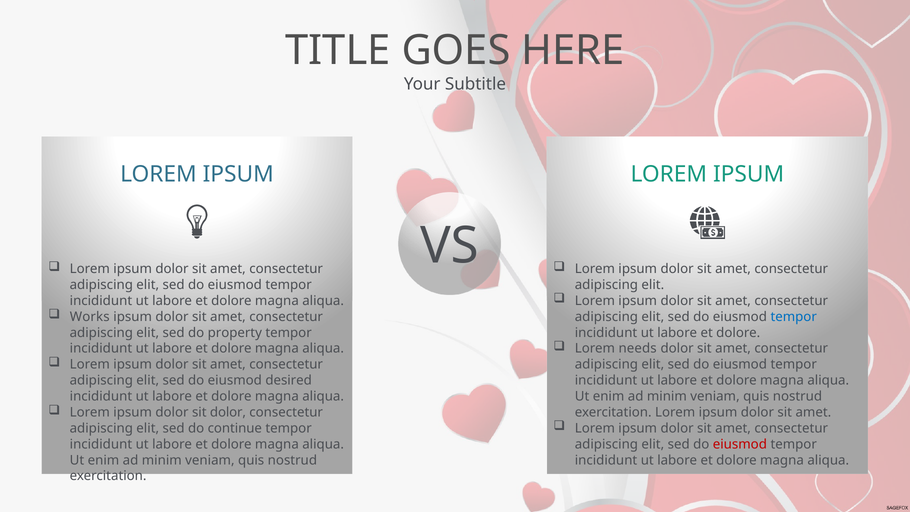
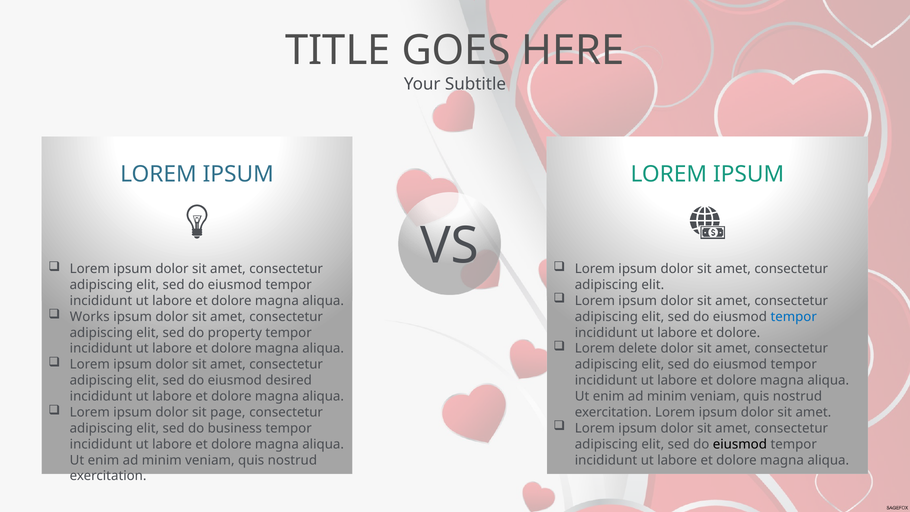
needs: needs -> delete
sit dolor: dolor -> page
continue: continue -> business
eiusmod at (740, 444) colour: red -> black
